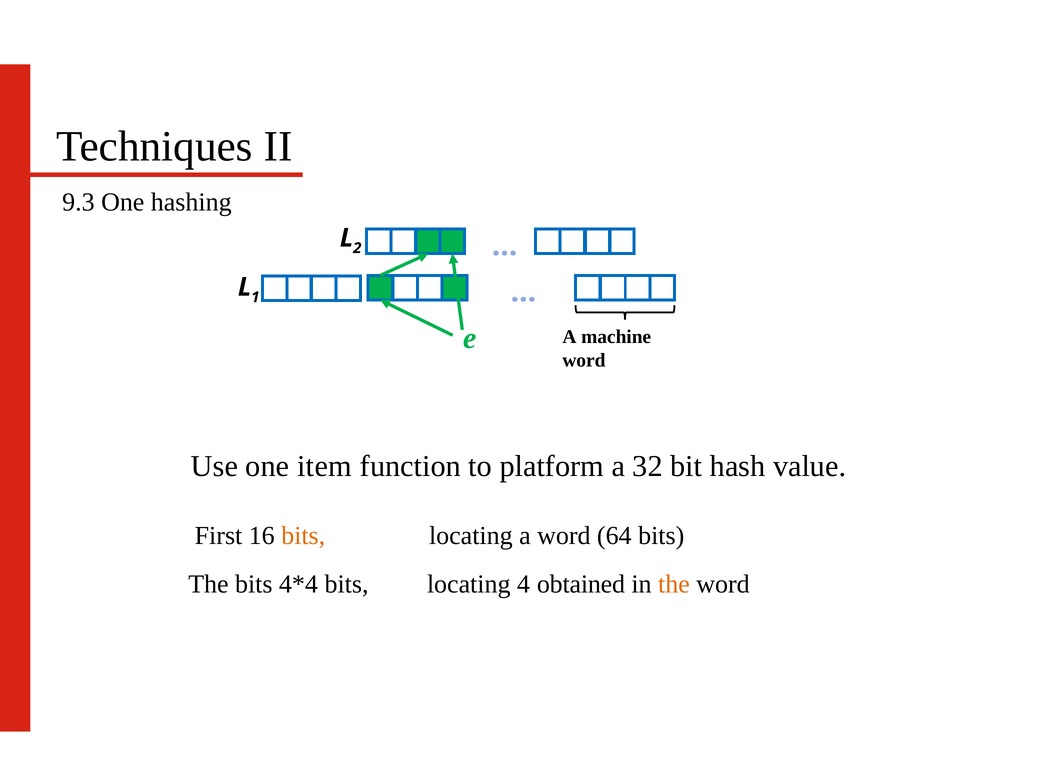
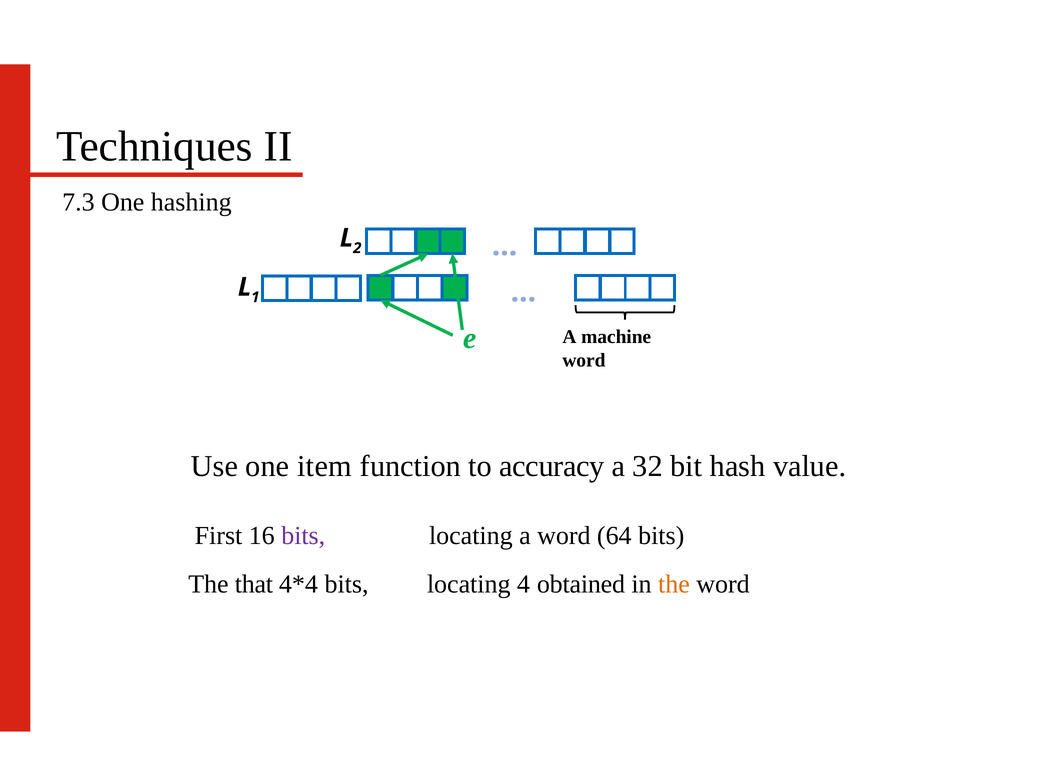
9.3: 9.3 -> 7.3
platform: platform -> accuracy
bits at (303, 536) colour: orange -> purple
The bits: bits -> that
